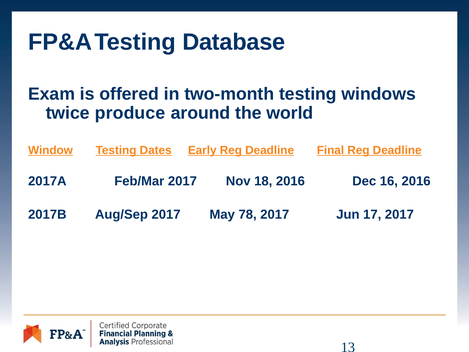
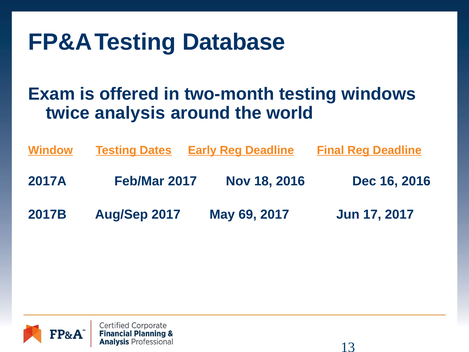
produce: produce -> analysis
78: 78 -> 69
